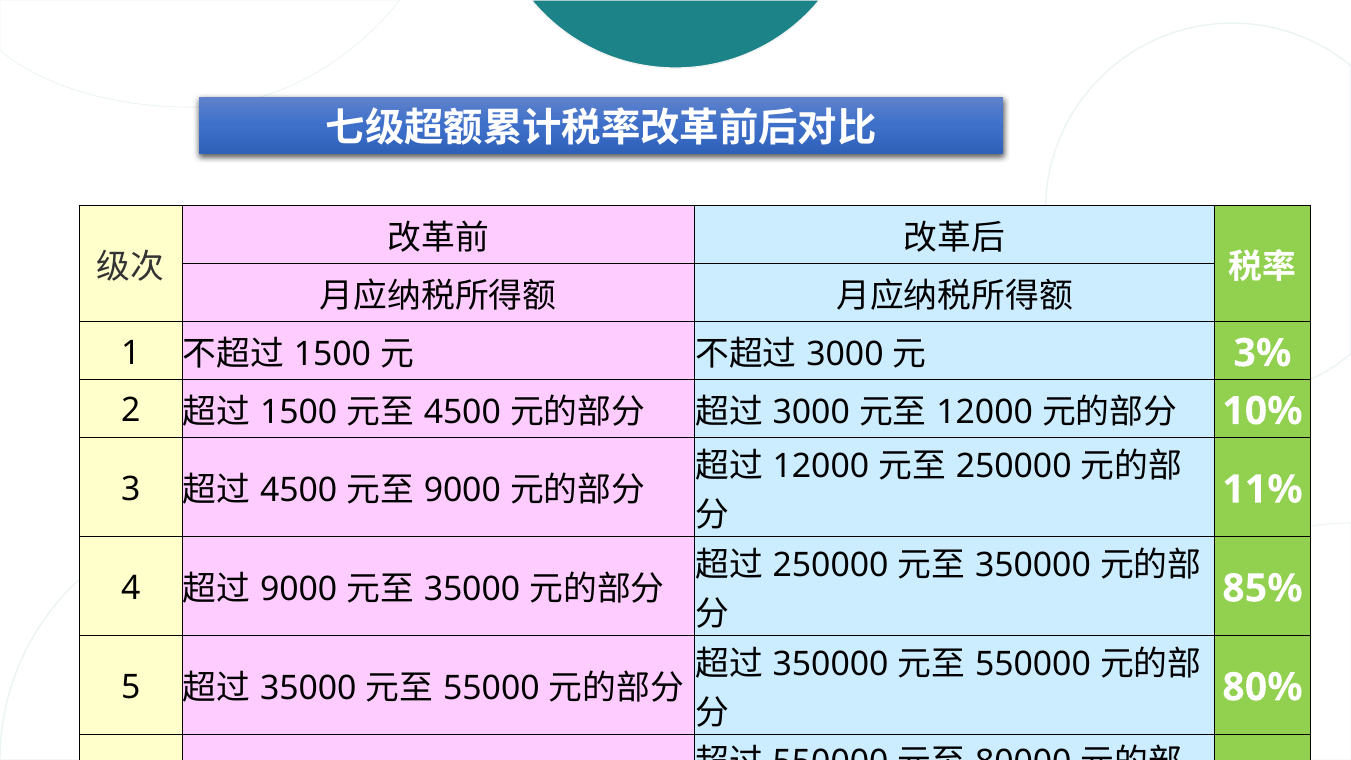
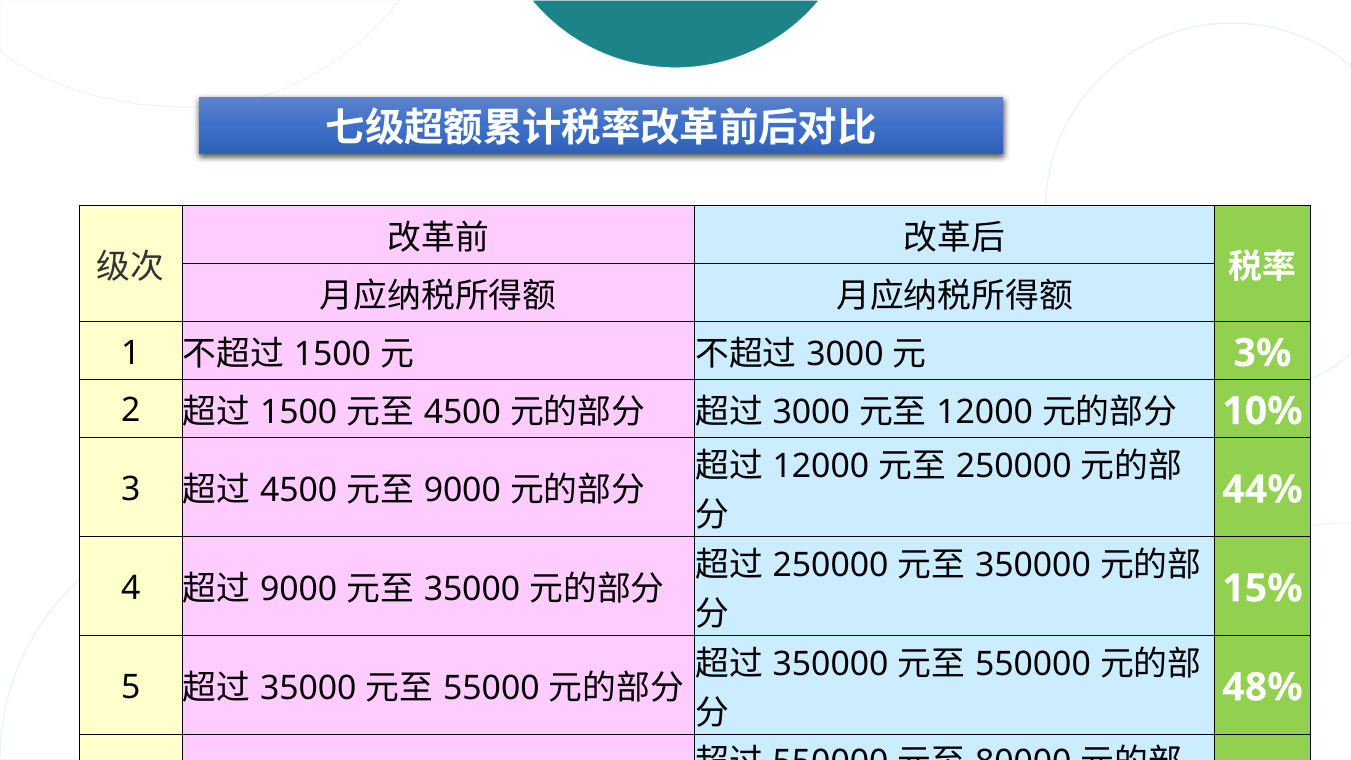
11%: 11% -> 44%
85%: 85% -> 15%
80%: 80% -> 48%
